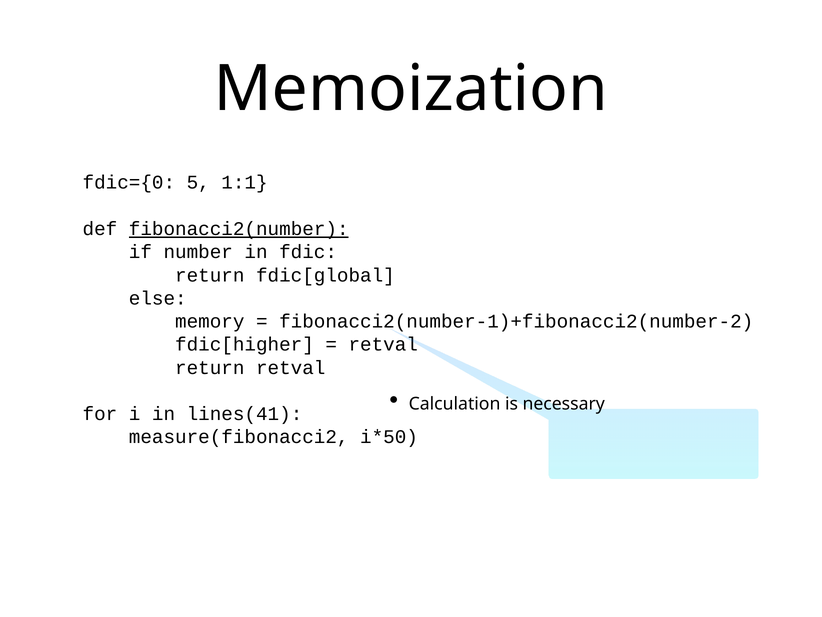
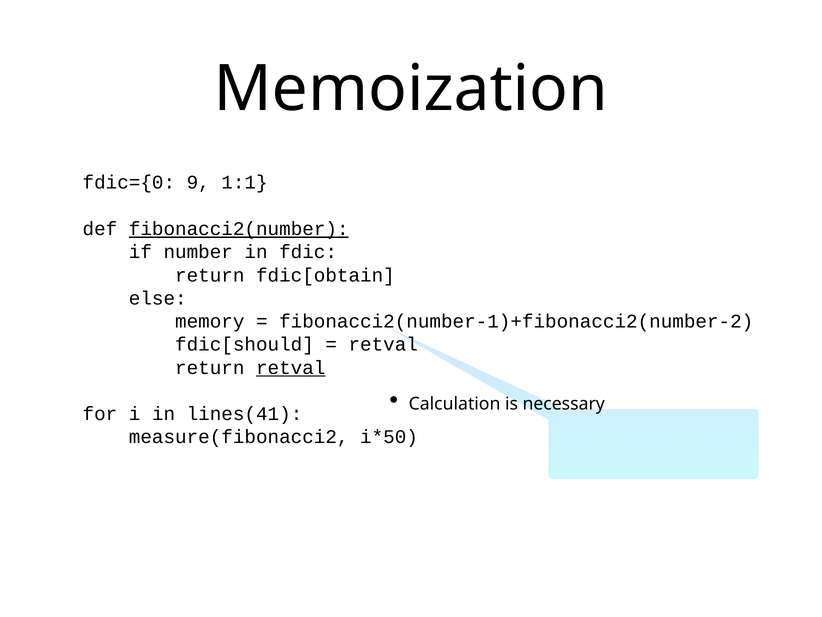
5: 5 -> 9
fdic[global: fdic[global -> fdic[obtain
fdic[higher: fdic[higher -> fdic[should
retval at (291, 367) underline: none -> present
